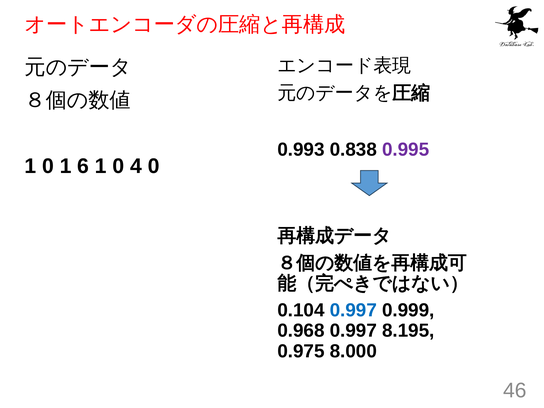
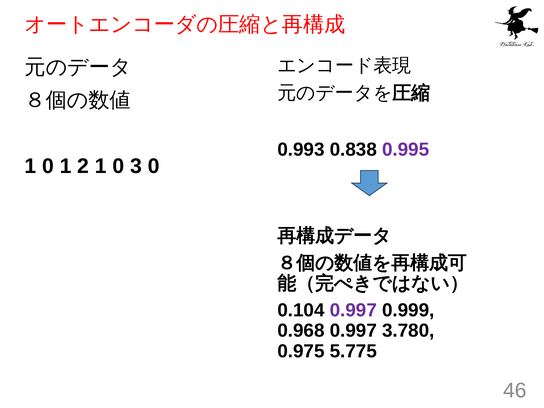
6: 6 -> 2
4: 4 -> 3
0.997 at (353, 310) colour: blue -> purple
8.195: 8.195 -> 3.780
8.000: 8.000 -> 5.775
